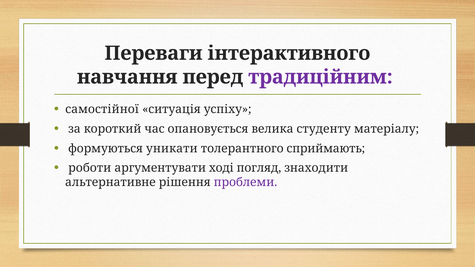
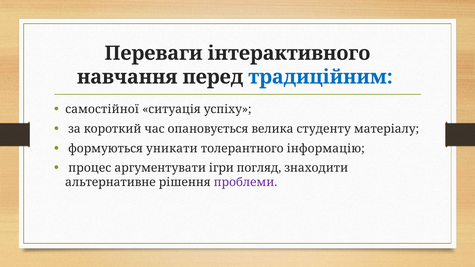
традиційним colour: purple -> blue
сприймають: сприймають -> інформацію
роботи: роботи -> процес
ході: ході -> ігри
